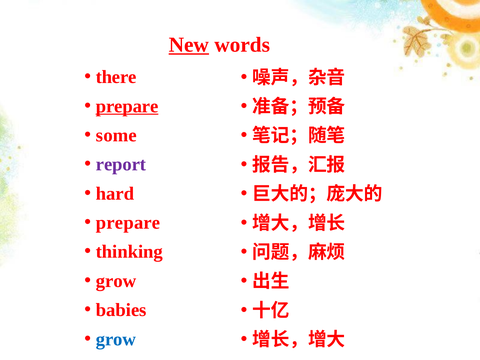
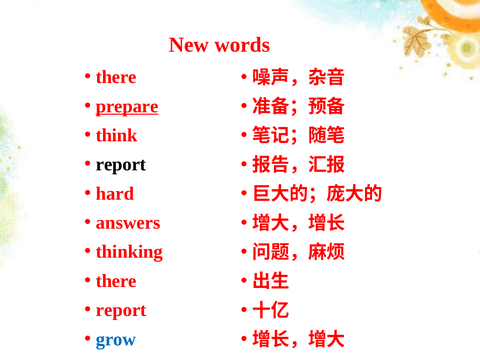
New underline: present -> none
some: some -> think
report at (121, 164) colour: purple -> black
prepare at (128, 223): prepare -> answers
grow at (116, 281): grow -> there
babies at (121, 310): babies -> report
